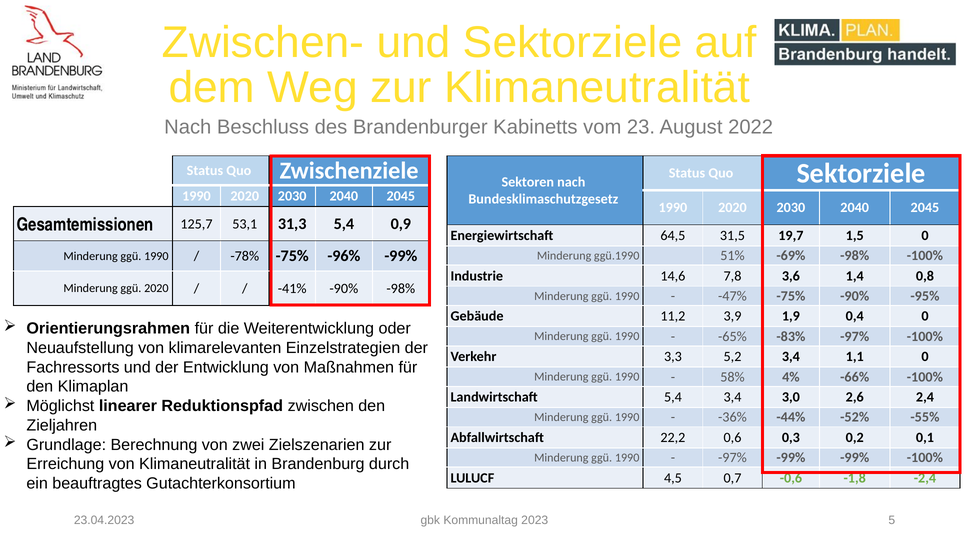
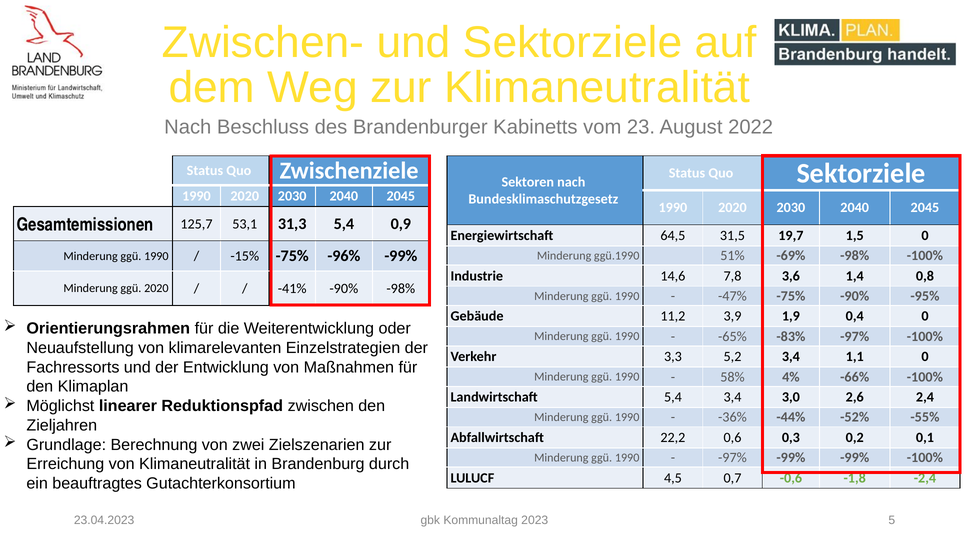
-78%: -78% -> -15%
